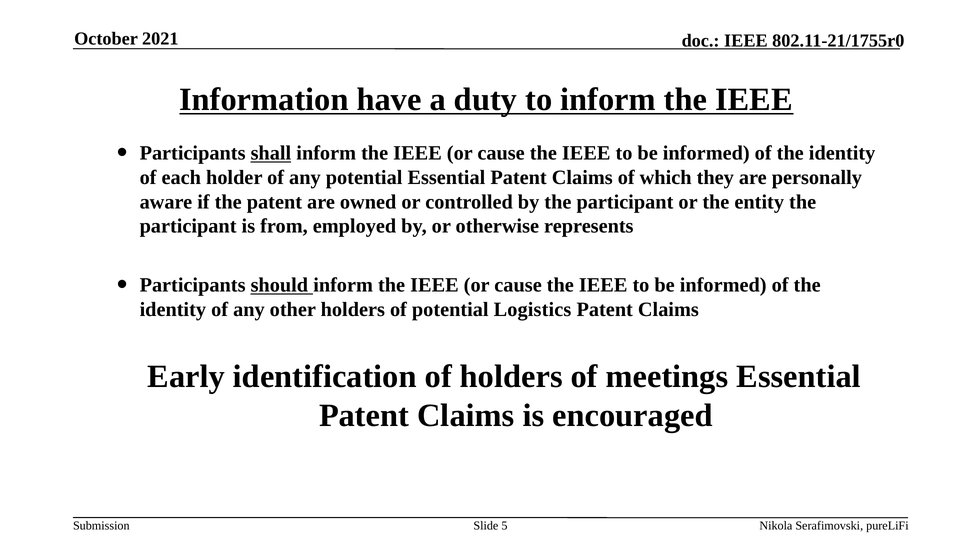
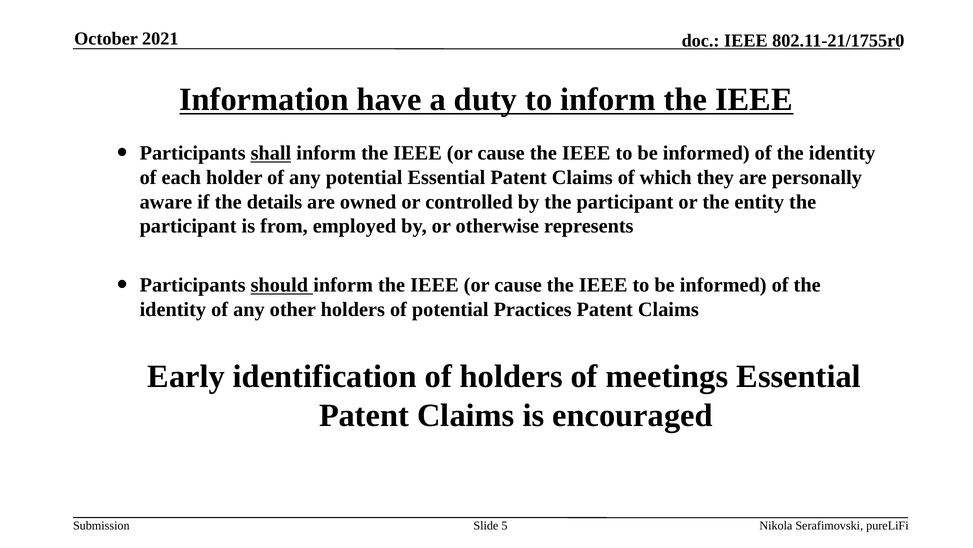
the patent: patent -> details
Logistics: Logistics -> Practices
